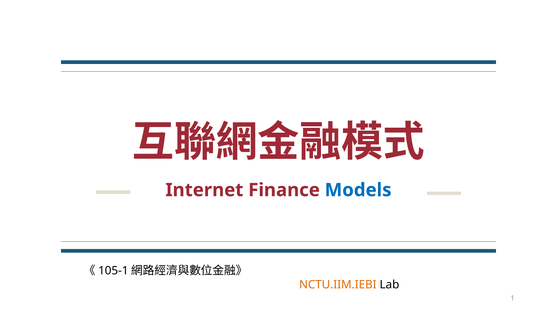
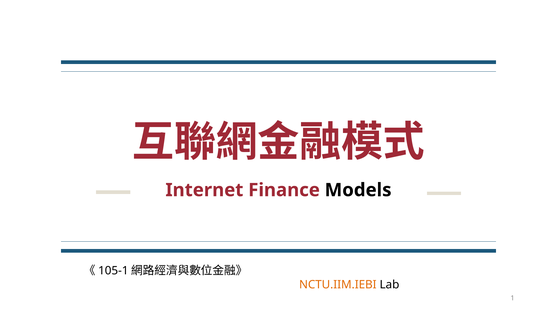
Models colour: blue -> black
